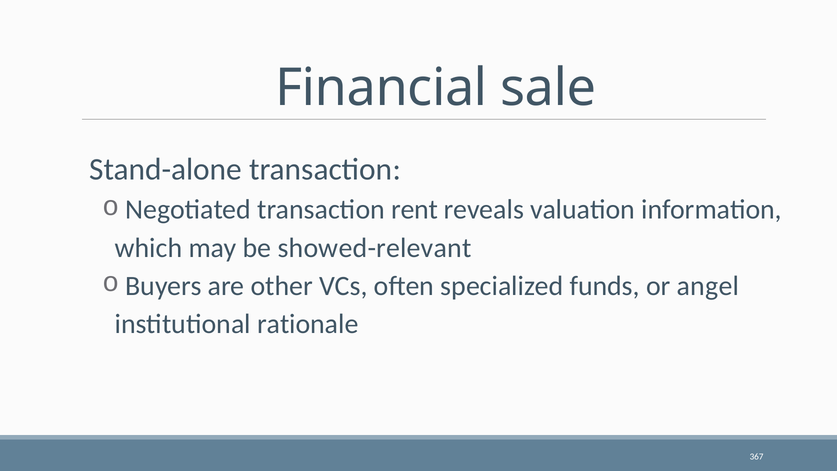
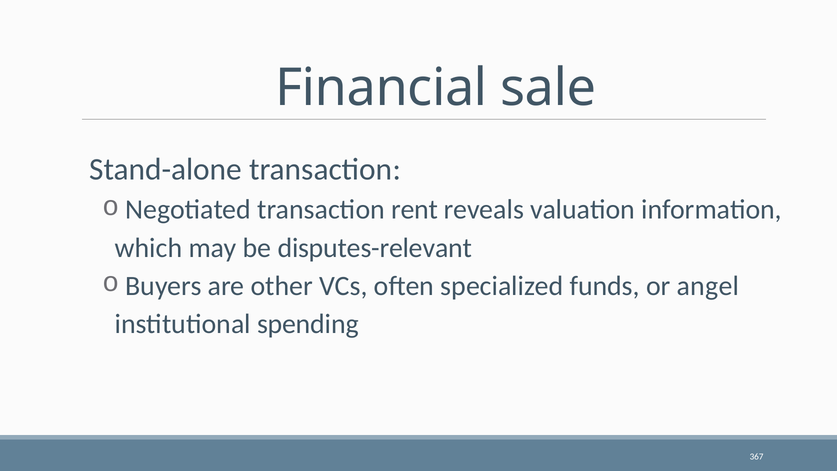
showed-relevant: showed-relevant -> disputes-relevant
rationale: rationale -> spending
